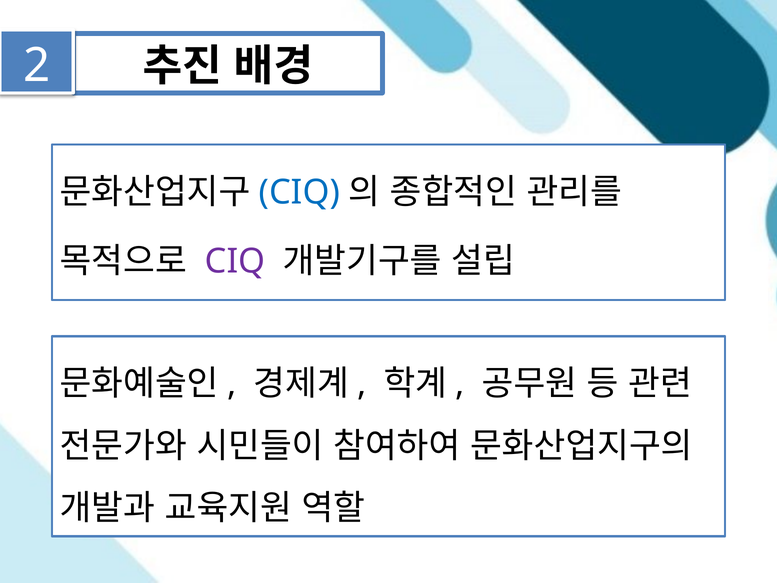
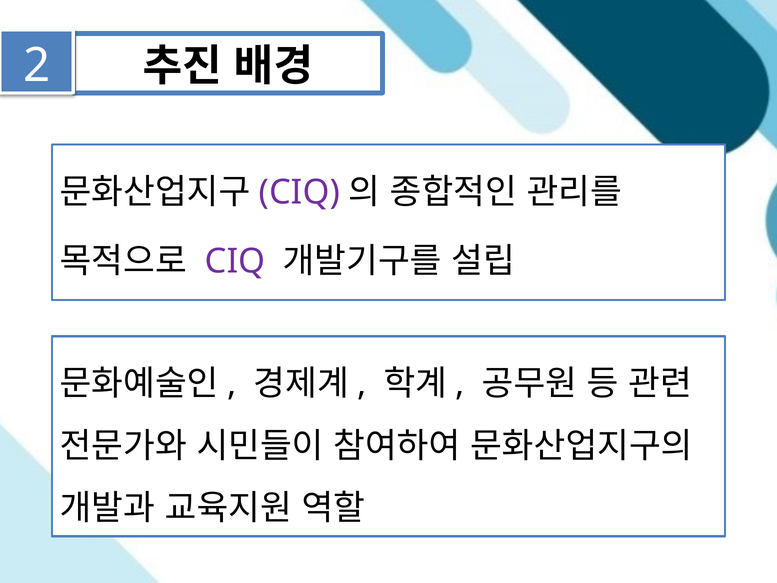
CIQ at (299, 192) colour: blue -> purple
